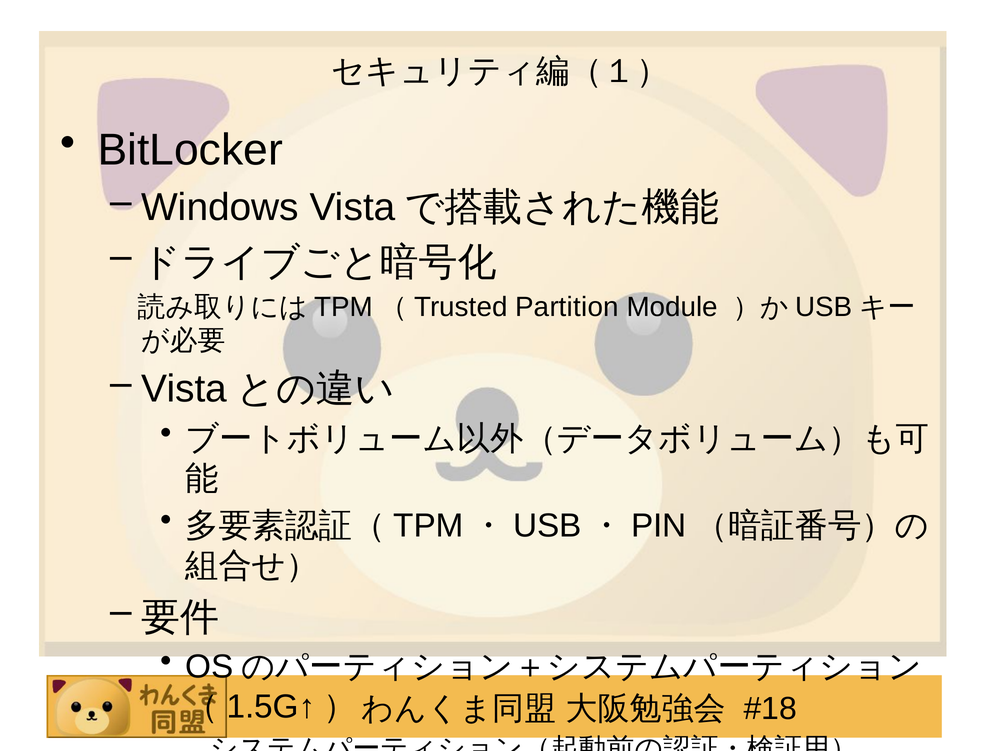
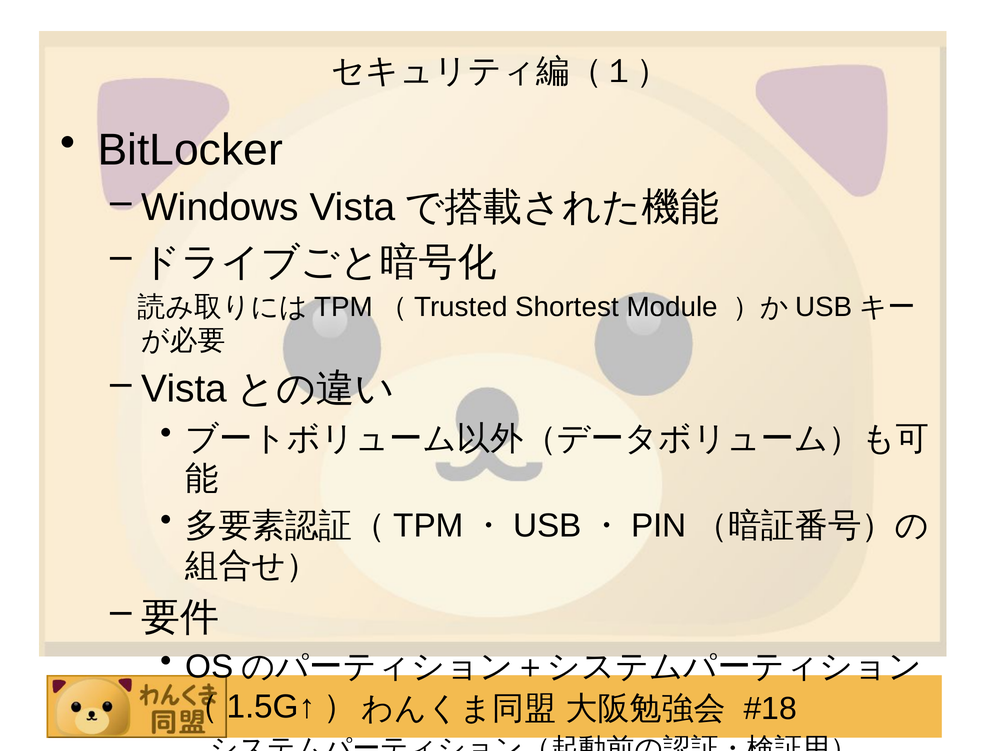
Partition: Partition -> Shortest
